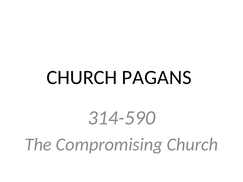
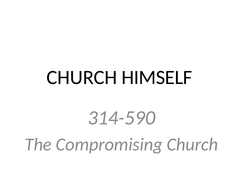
PAGANS: PAGANS -> HIMSELF
